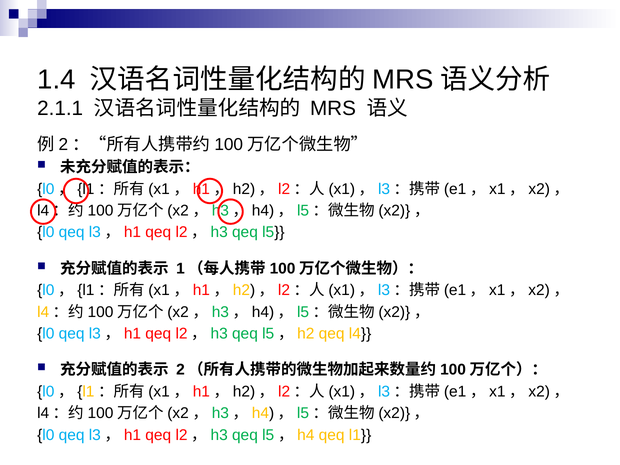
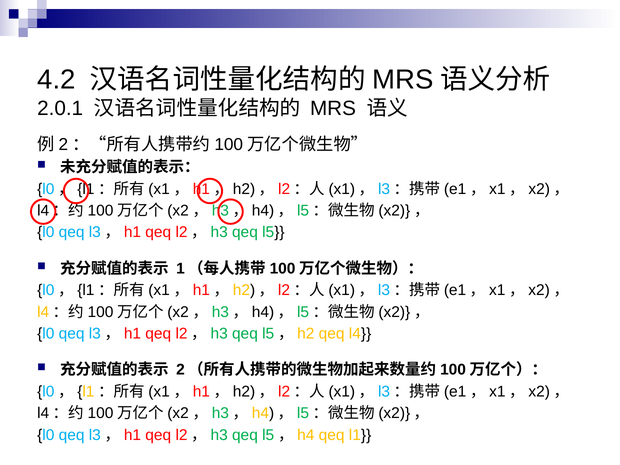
1.4: 1.4 -> 4.2
2.1.1: 2.1.1 -> 2.0.1
